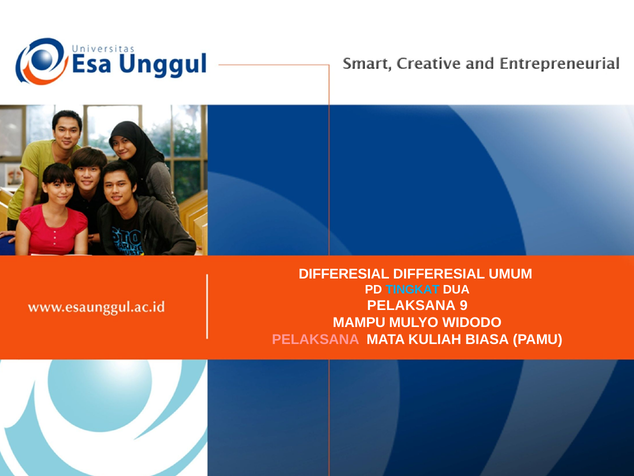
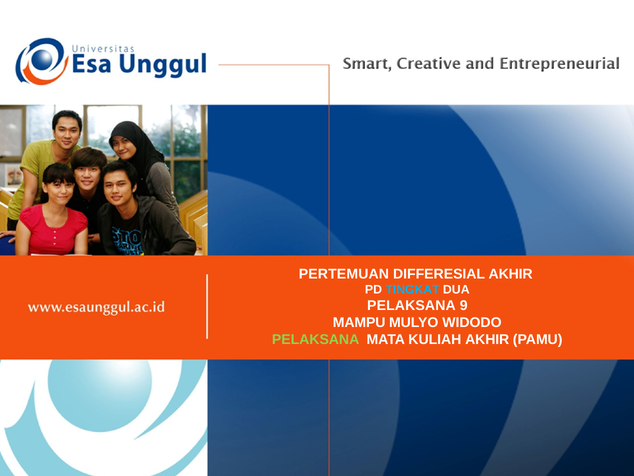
DIFFERESIAL at (344, 274): DIFFERESIAL -> PERTEMUAN
DIFFERESIAL UMUM: UMUM -> AKHIR
PELAKSANA at (316, 339) colour: pink -> light green
KULIAH BIASA: BIASA -> AKHIR
